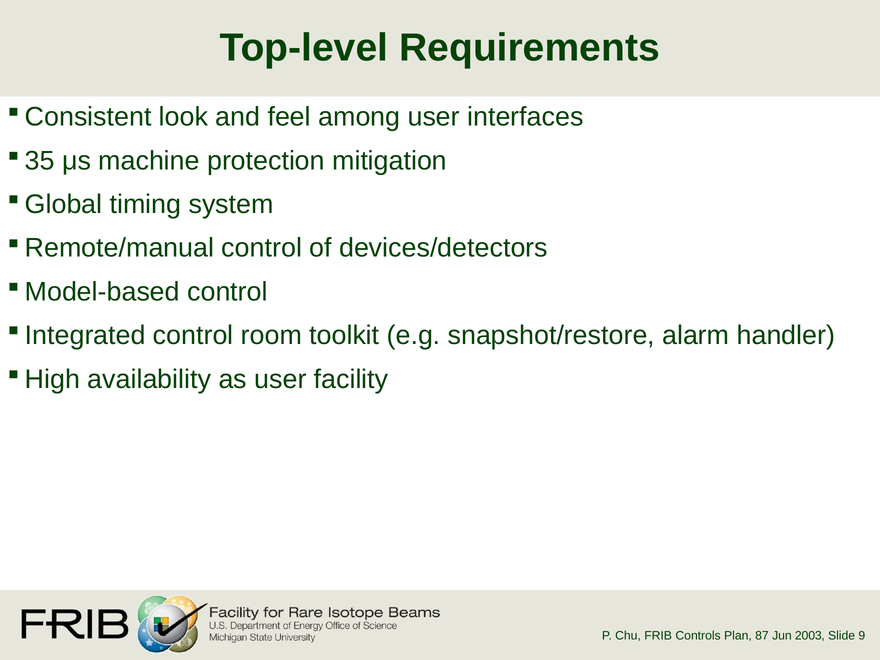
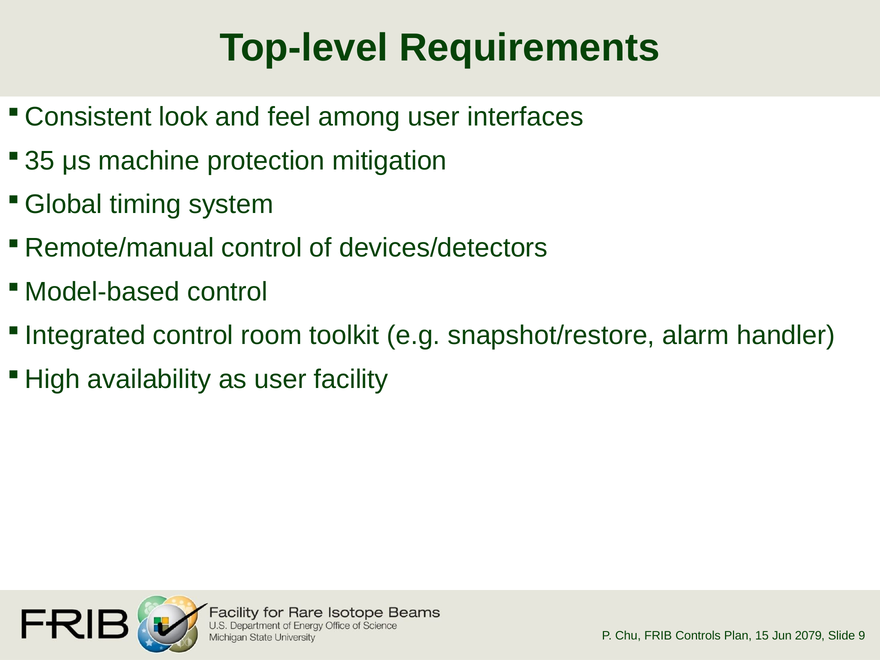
87: 87 -> 15
2003: 2003 -> 2079
